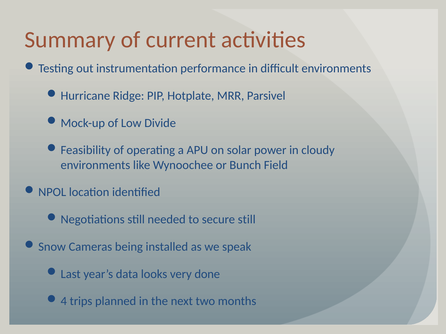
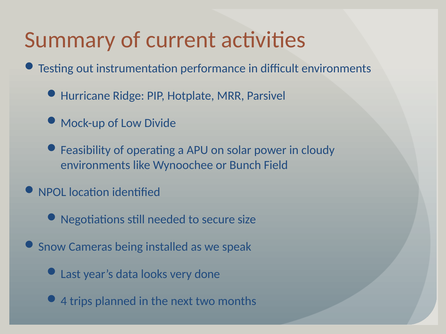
secure still: still -> size
